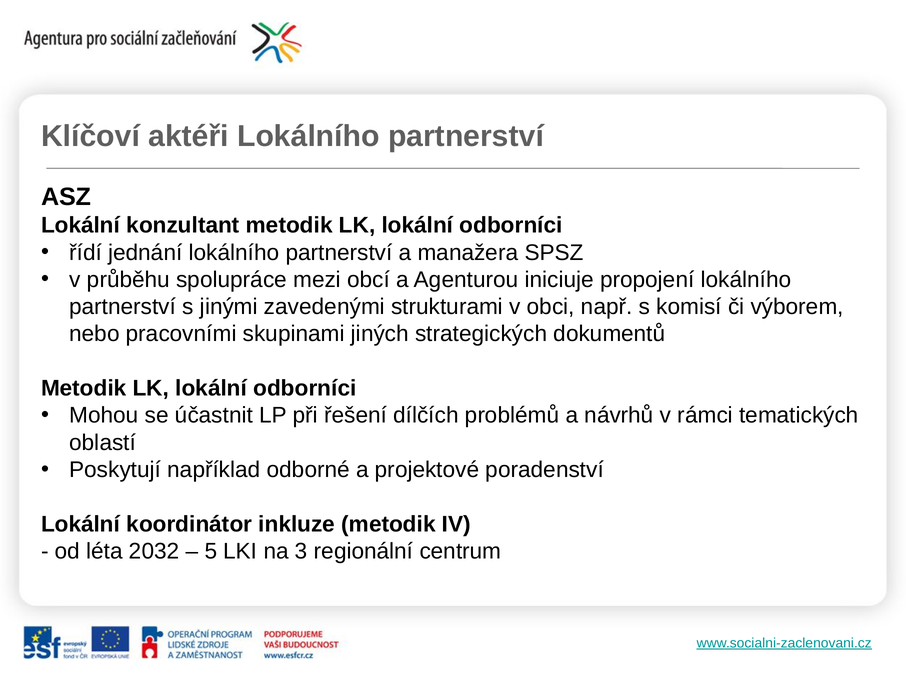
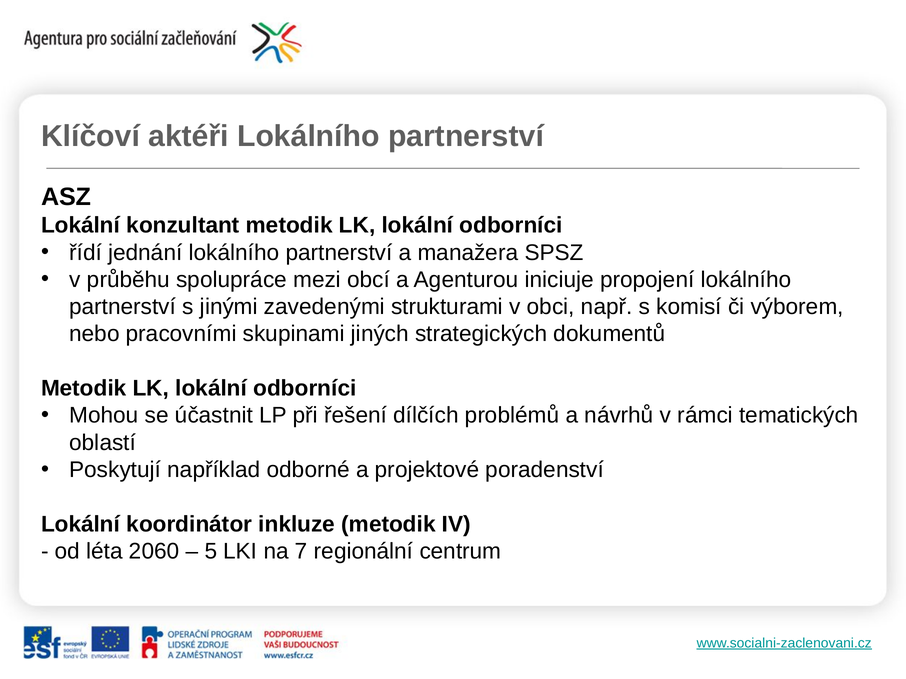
2032: 2032 -> 2060
3: 3 -> 7
